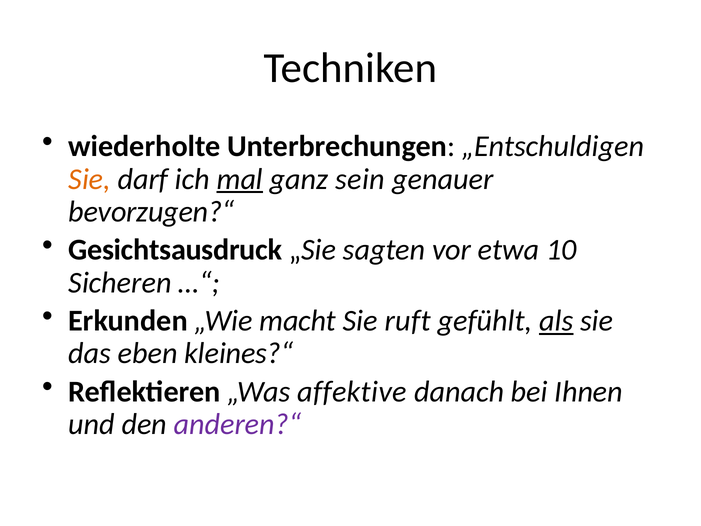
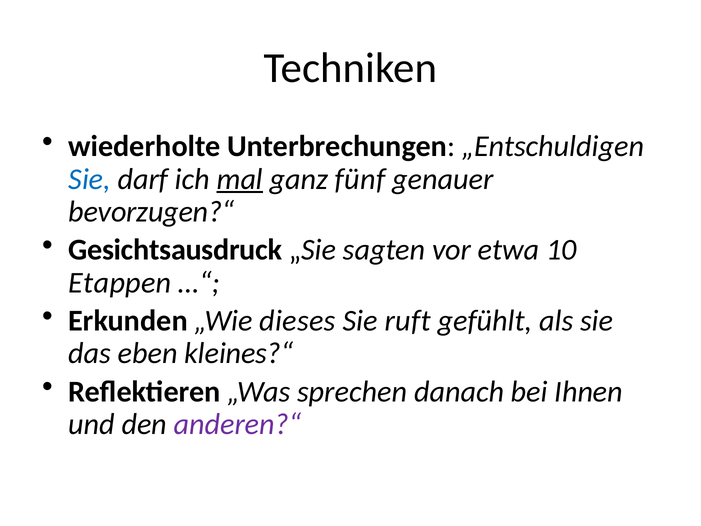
Sie at (90, 179) colour: orange -> blue
sein: sein -> fünf
Sicheren: Sicheren -> Etappen
macht: macht -> dieses
als underline: present -> none
affektive: affektive -> sprechen
